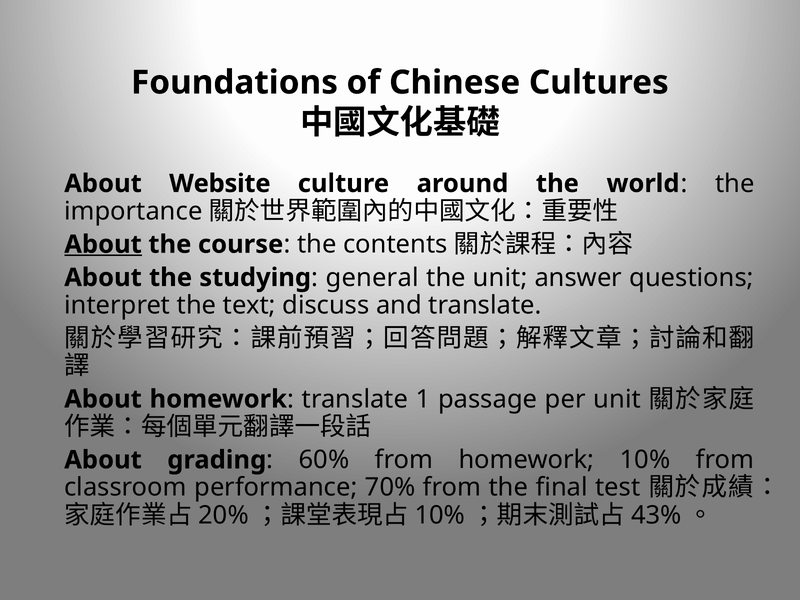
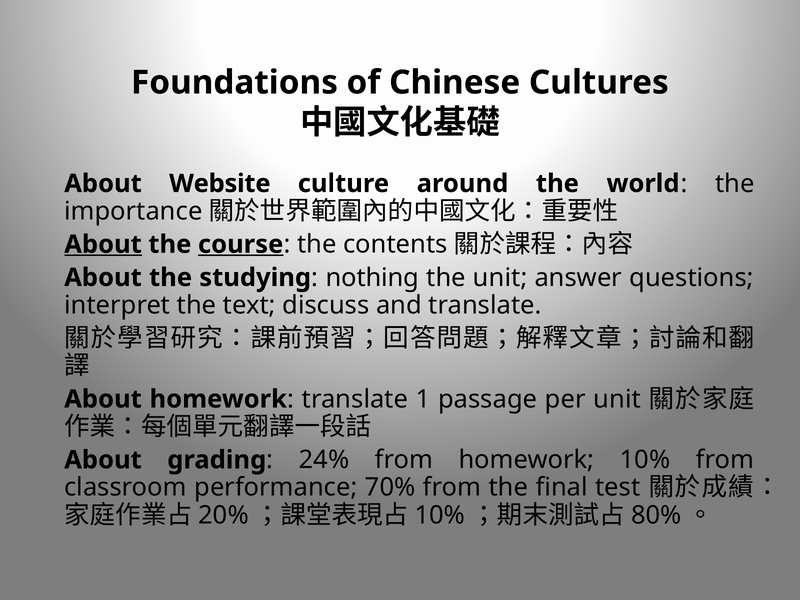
course underline: none -> present
general: general -> nothing
60%: 60% -> 24%
43%: 43% -> 80%
